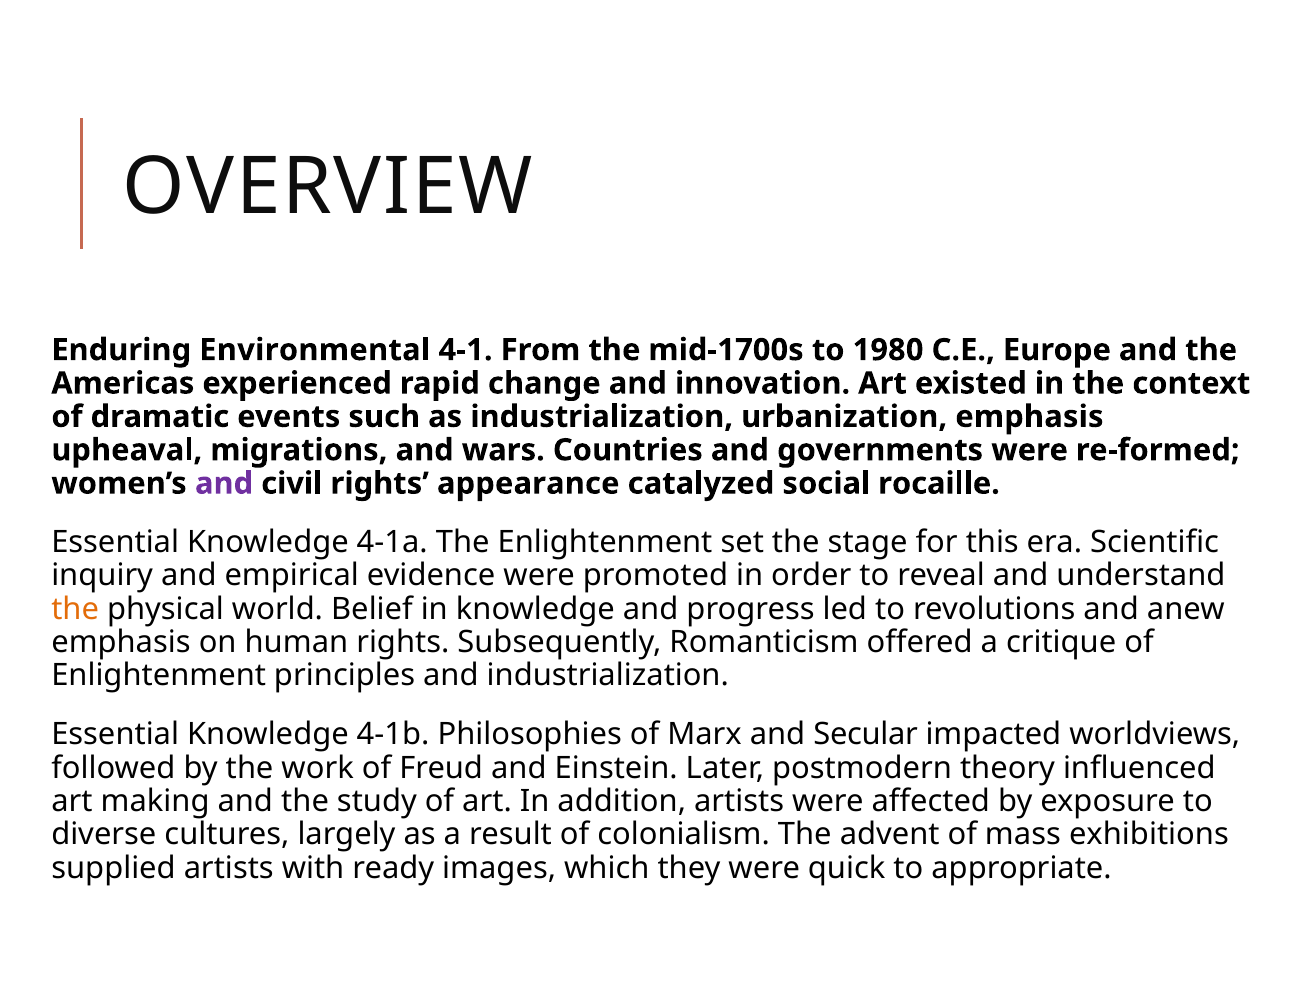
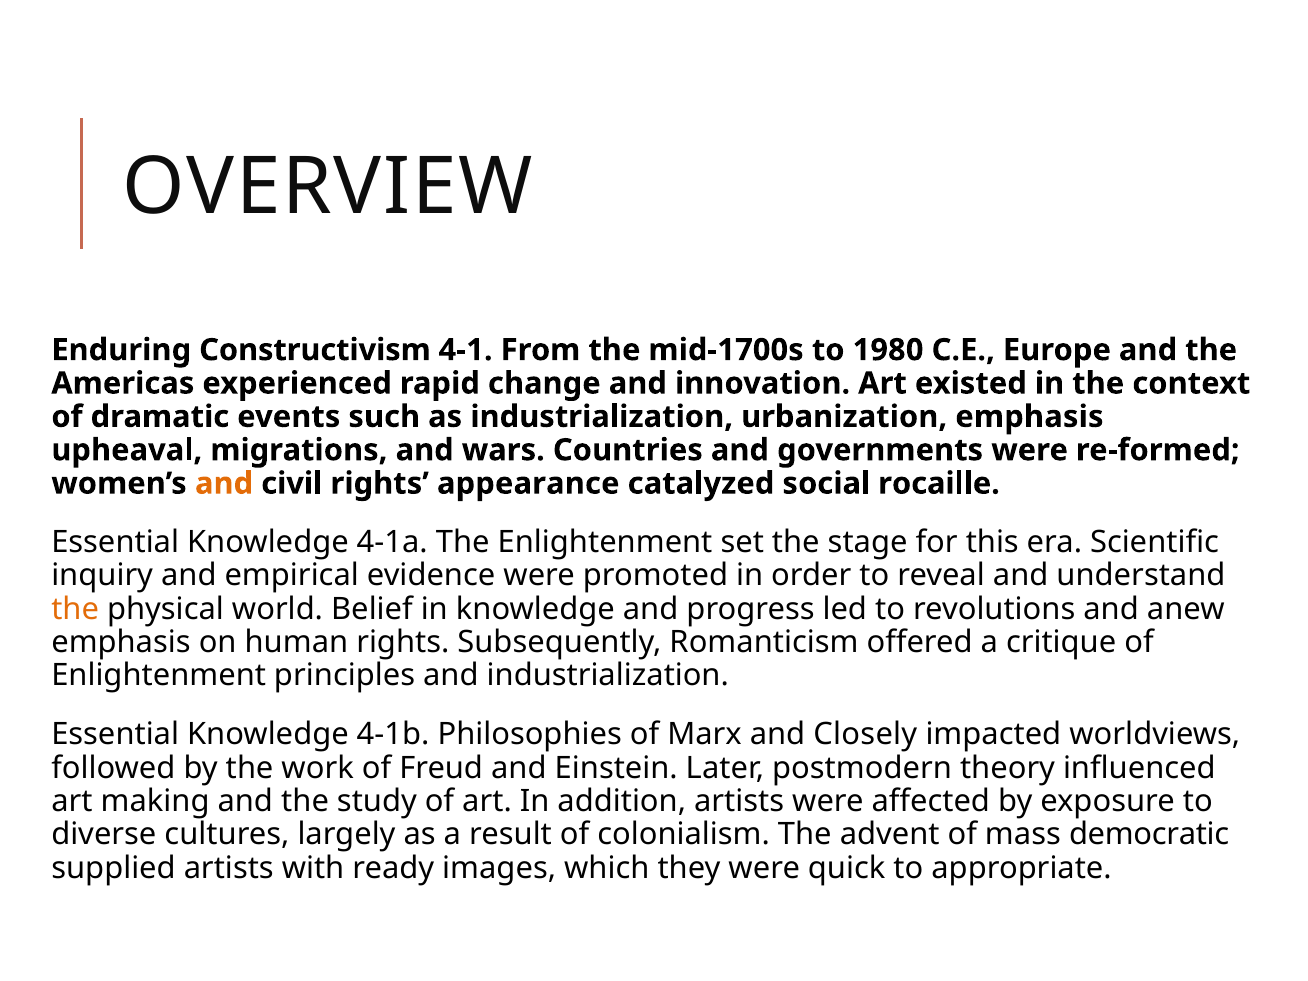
Environmental: Environmental -> Constructivism
and at (224, 483) colour: purple -> orange
Secular: Secular -> Closely
exhibitions: exhibitions -> democratic
